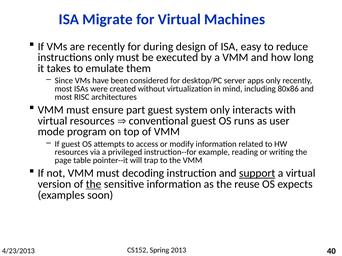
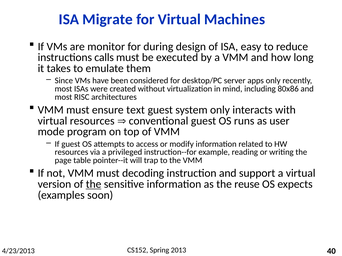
are recently: recently -> monitor
instructions only: only -> calls
part: part -> text
support underline: present -> none
